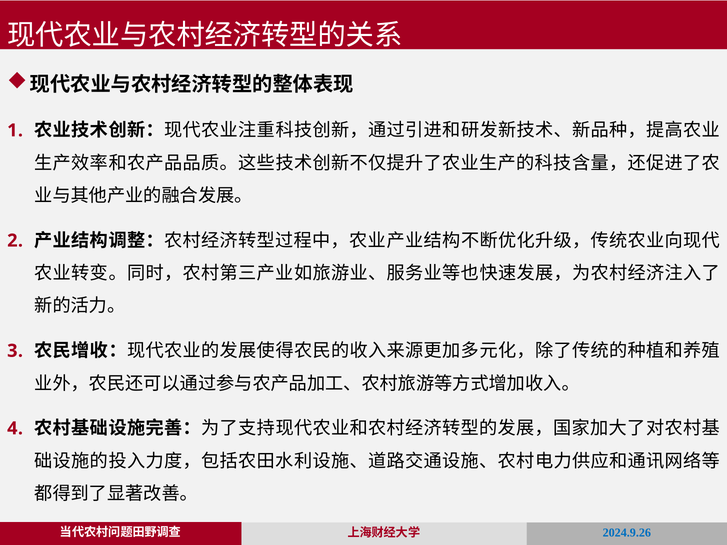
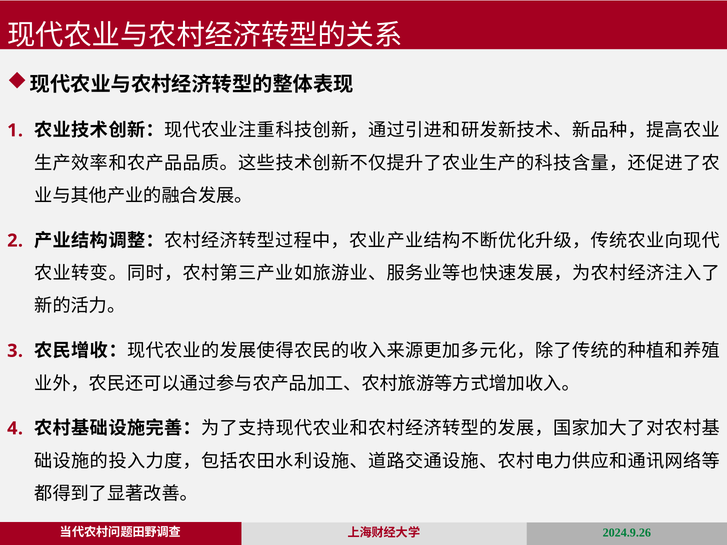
2024.9.26 colour: blue -> green
